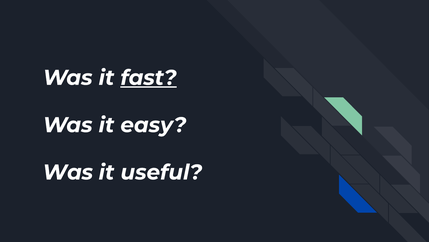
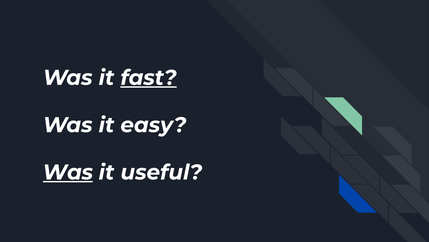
Was at (68, 172) underline: none -> present
